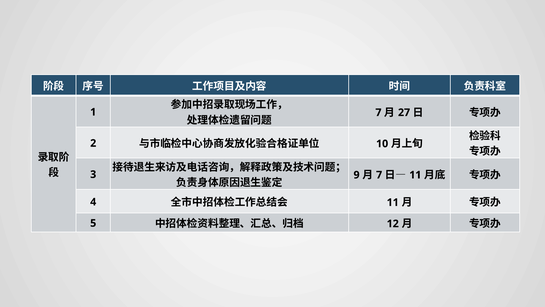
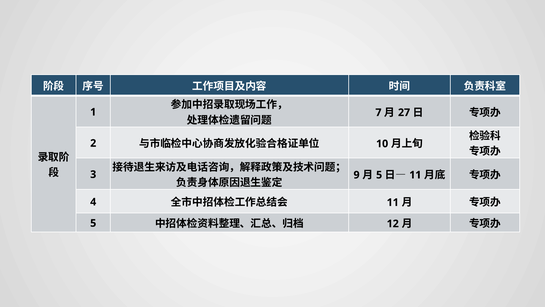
7 at (379, 175): 7 -> 5
